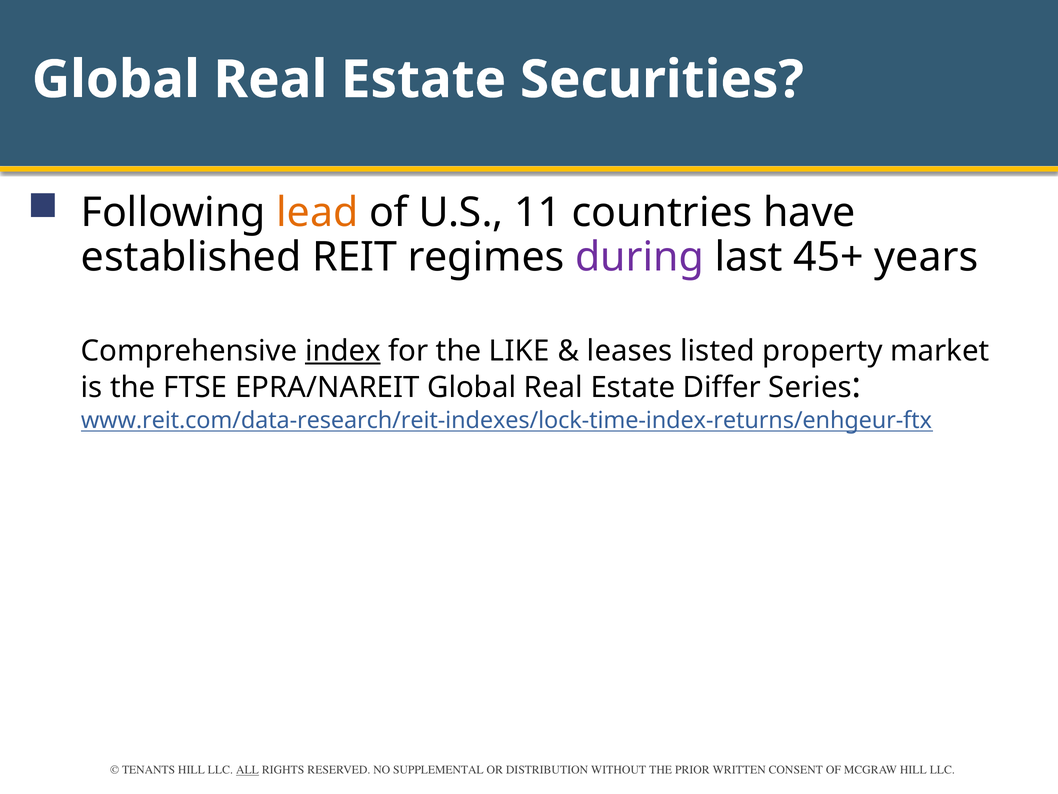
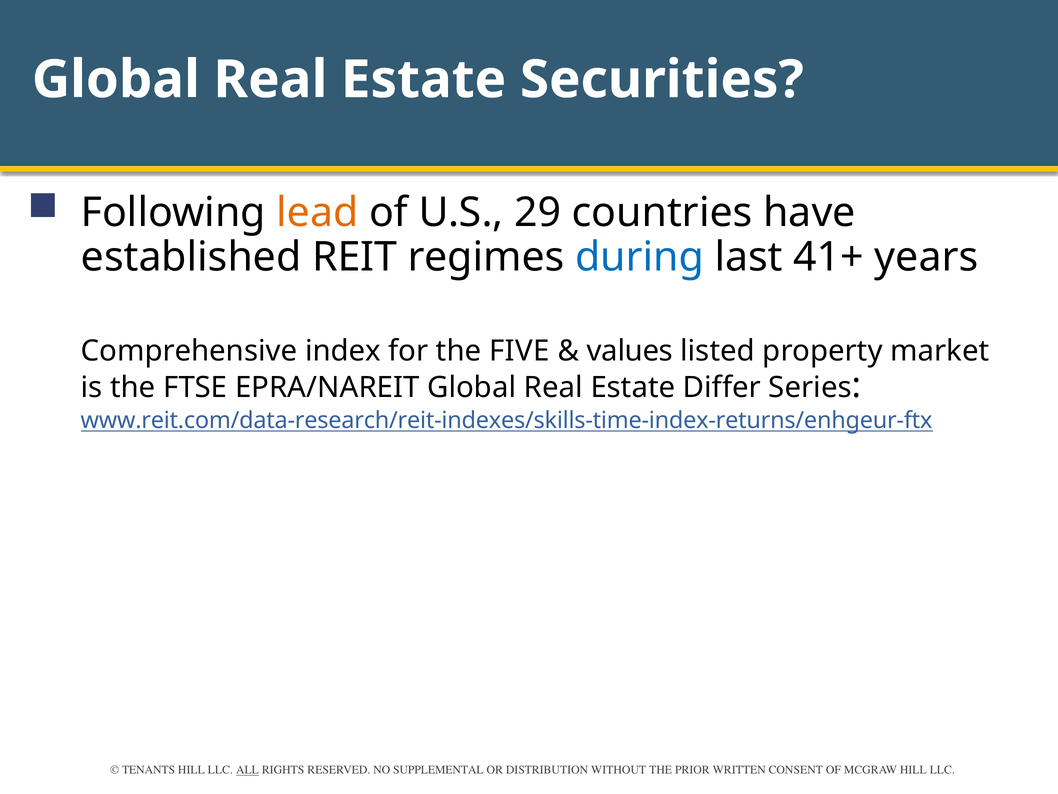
11: 11 -> 29
during colour: purple -> blue
45+: 45+ -> 41+
index underline: present -> none
LIKE: LIKE -> FIVE
leases: leases -> values
www.reit.com/data-research/reit-indexes/lock-time-index-returns/enhgeur-ftx: www.reit.com/data-research/reit-indexes/lock-time-index-returns/enhgeur-ftx -> www.reit.com/data-research/reit-indexes/skills-time-index-returns/enhgeur-ftx
